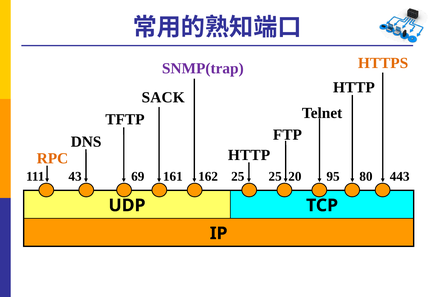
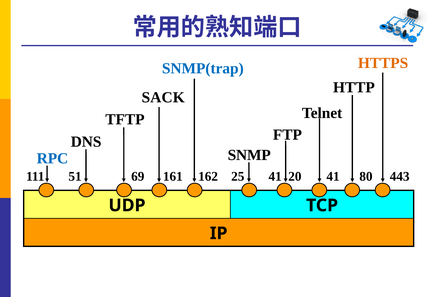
SNMP(trap colour: purple -> blue
HTTP at (249, 155): HTTP -> SNMP
RPC colour: orange -> blue
43: 43 -> 51
25 25: 25 -> 41
20 95: 95 -> 41
